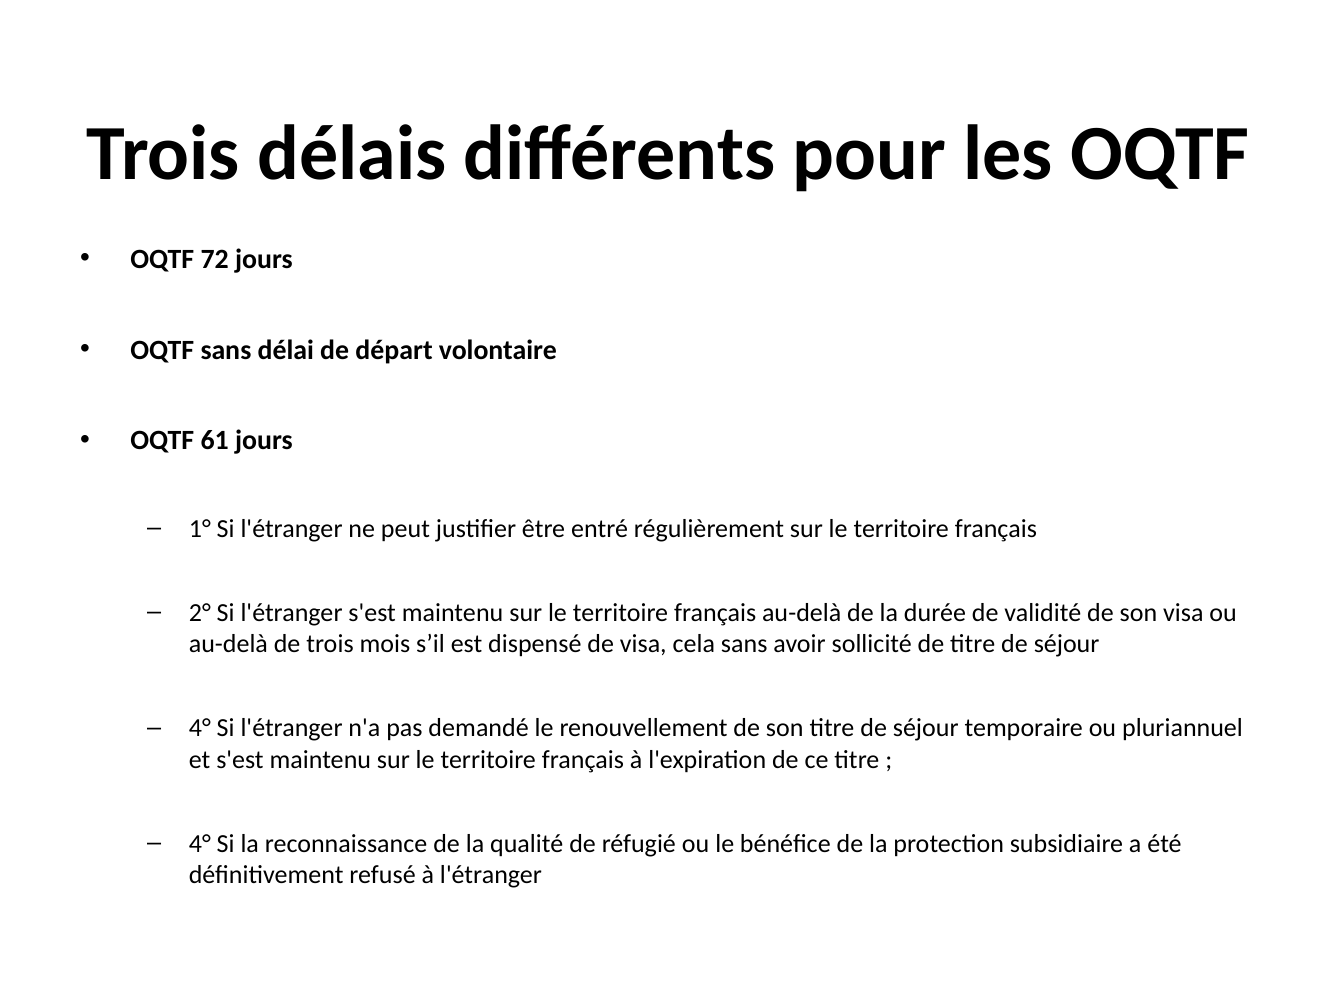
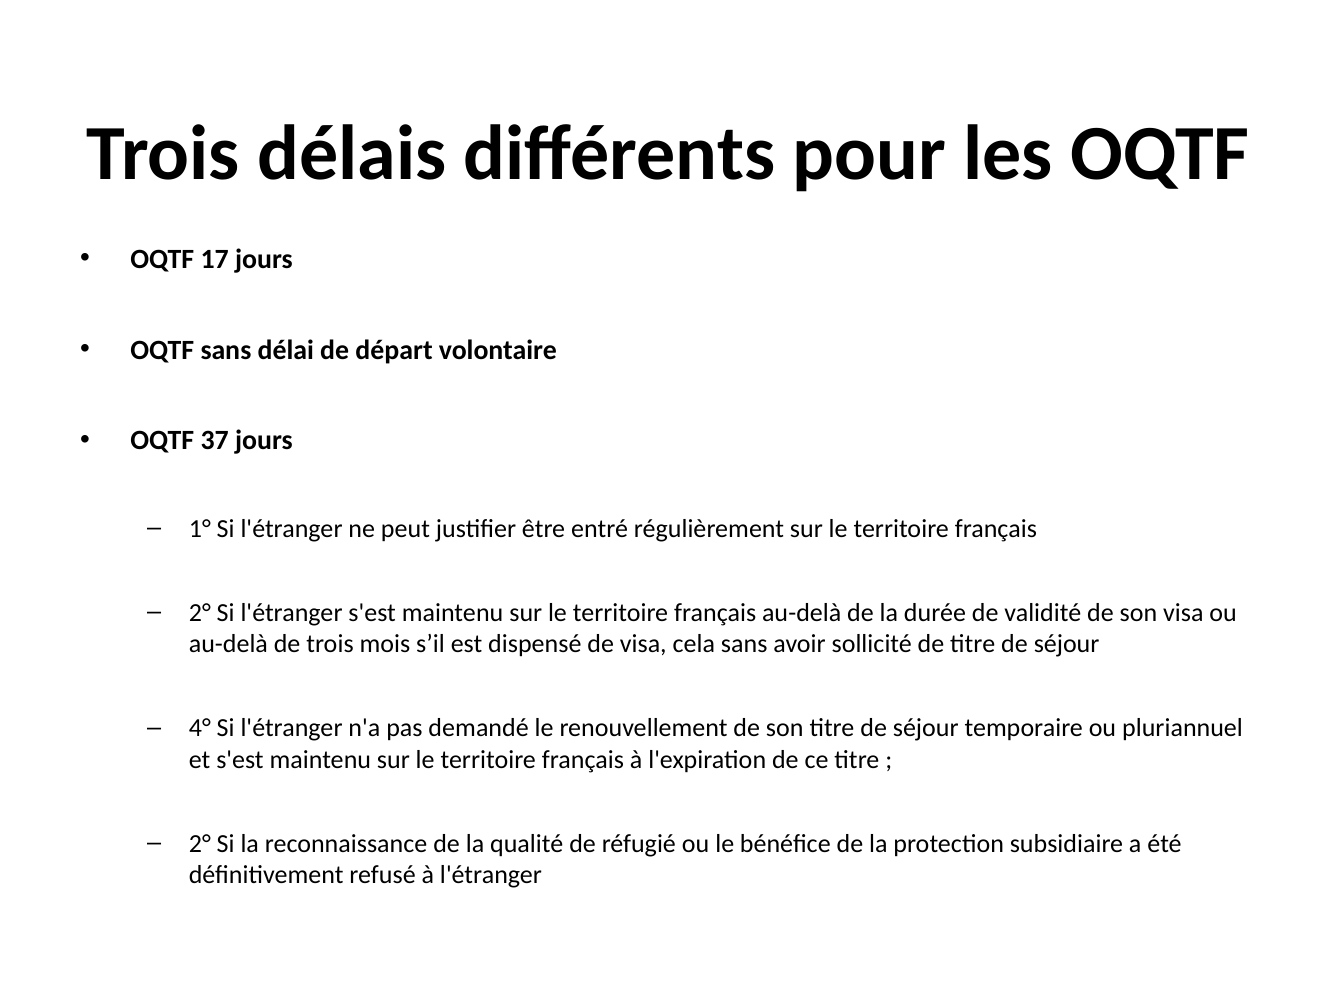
72: 72 -> 17
61: 61 -> 37
4° at (200, 843): 4° -> 2°
